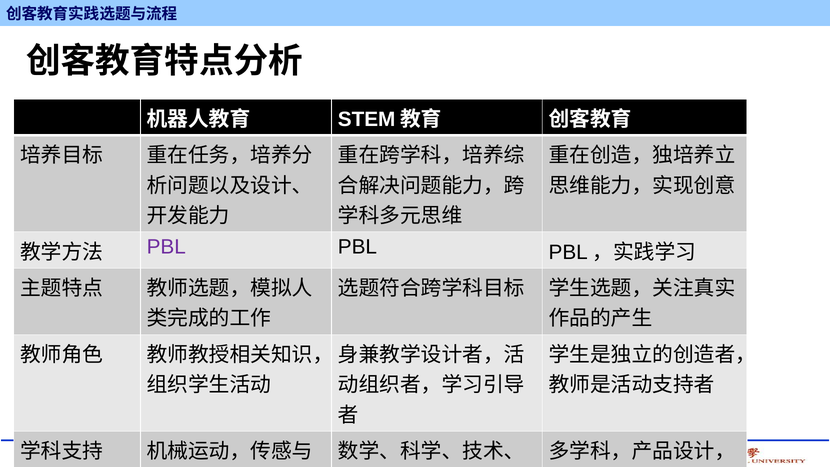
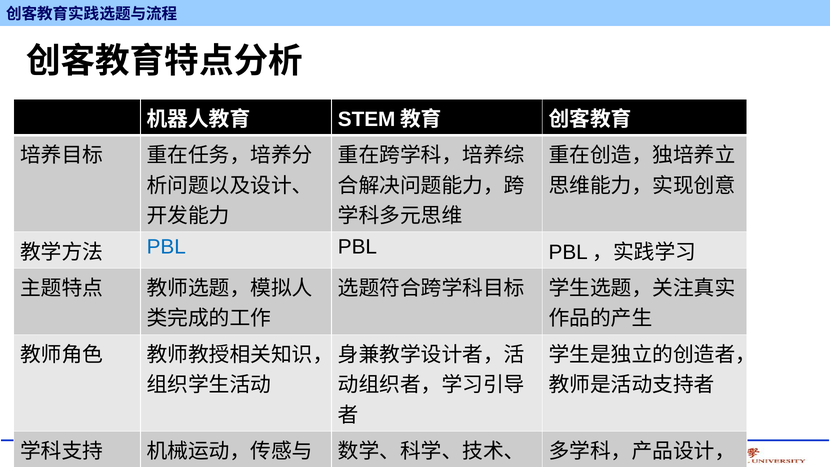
PBL at (166, 247) colour: purple -> blue
